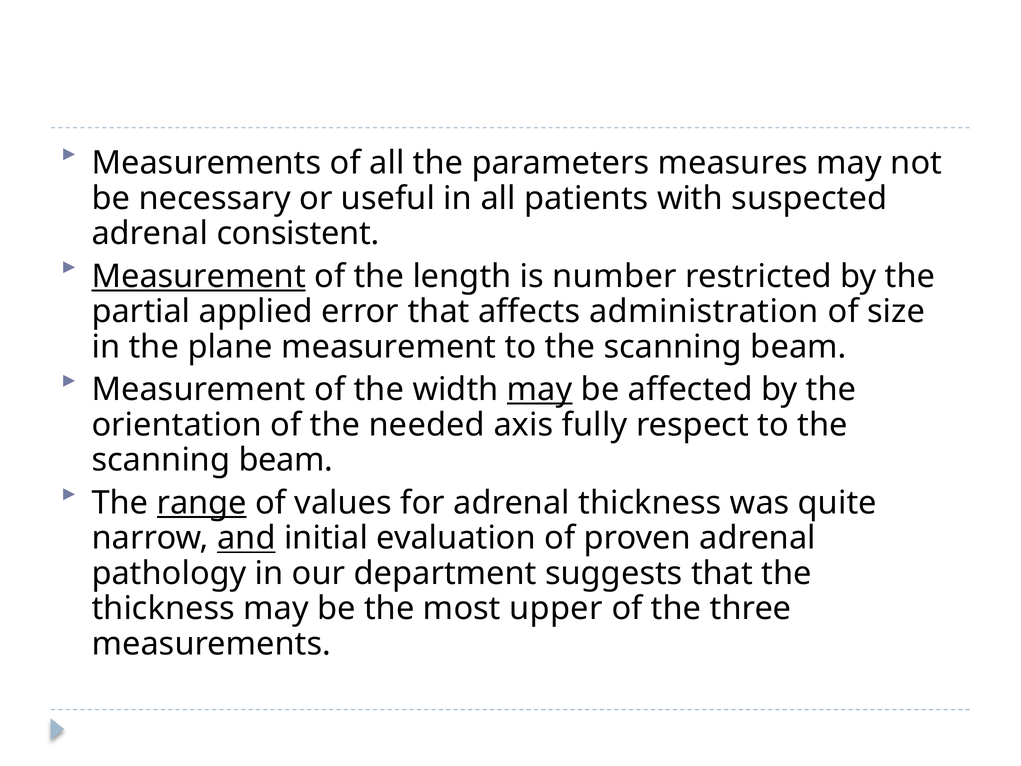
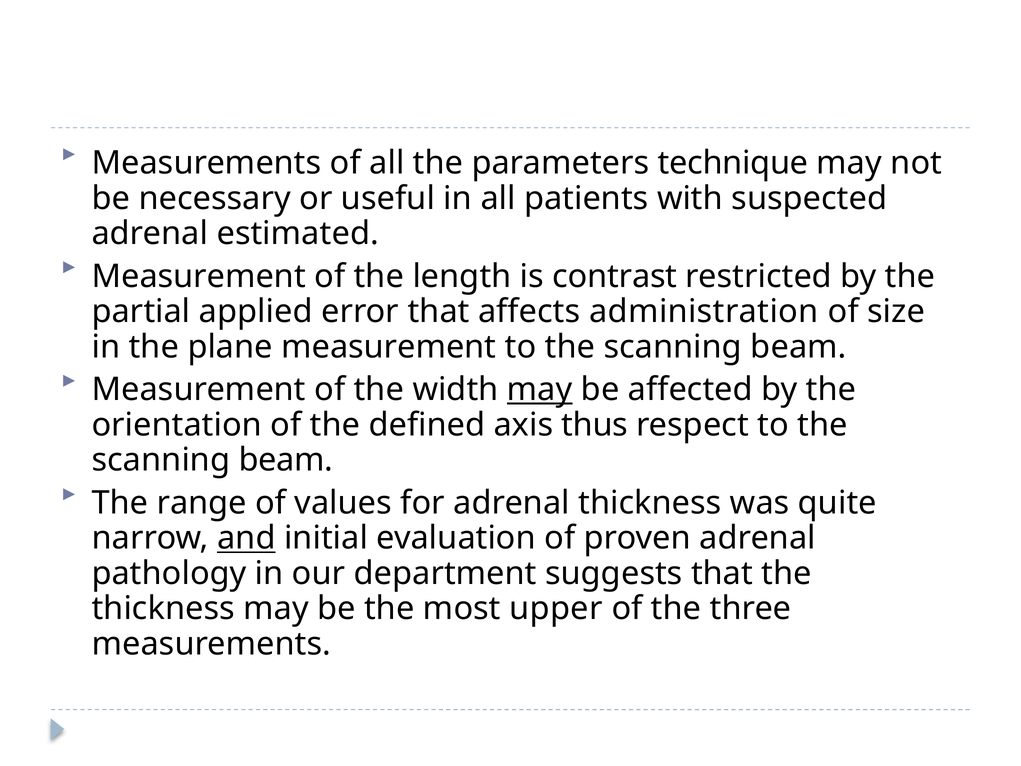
measures: measures -> technique
consistent: consistent -> estimated
Measurement at (199, 276) underline: present -> none
number: number -> contrast
needed: needed -> defined
fully: fully -> thus
range underline: present -> none
